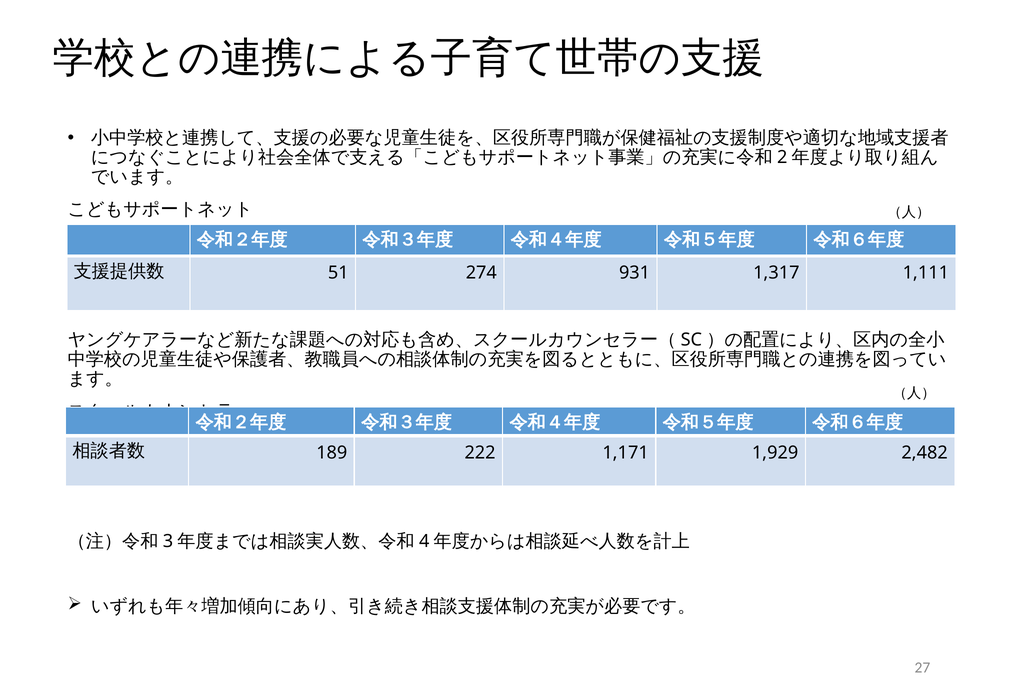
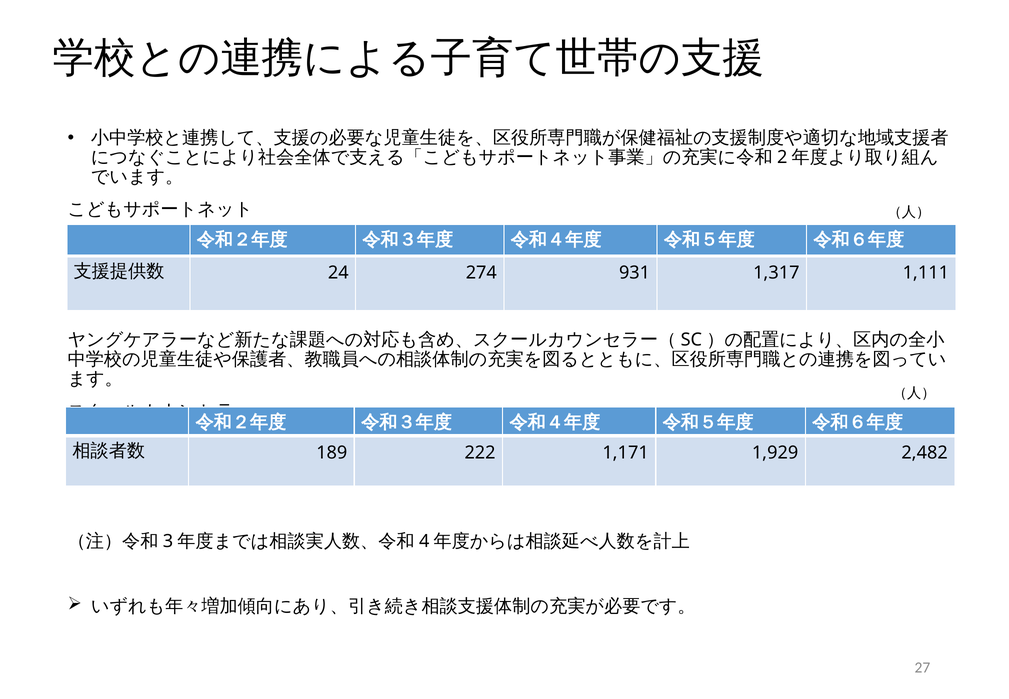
51: 51 -> 24
